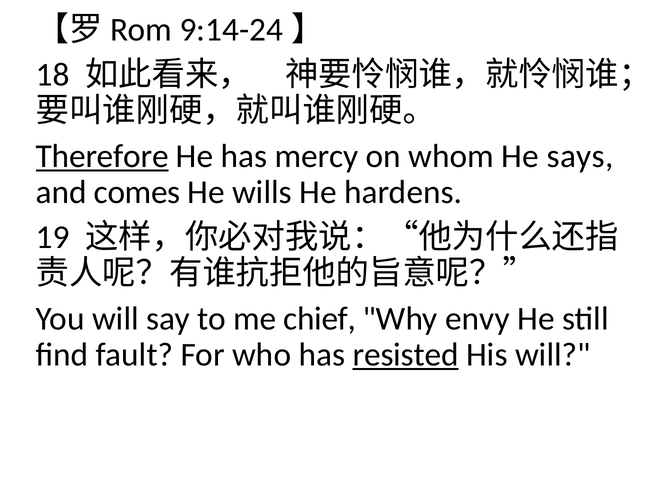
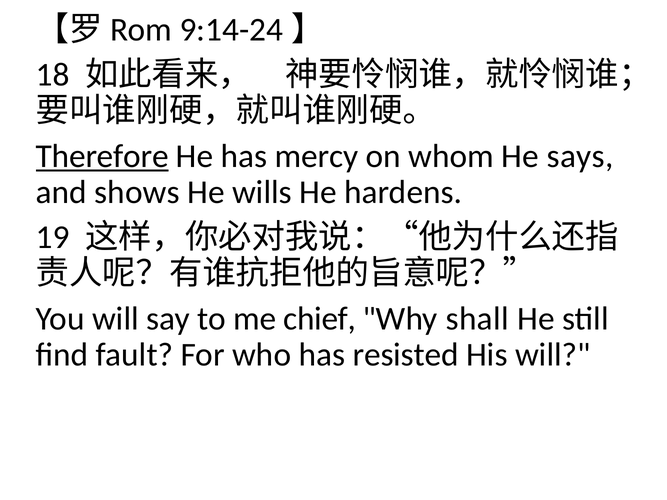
comes: comes -> shows
envy: envy -> shall
resisted underline: present -> none
